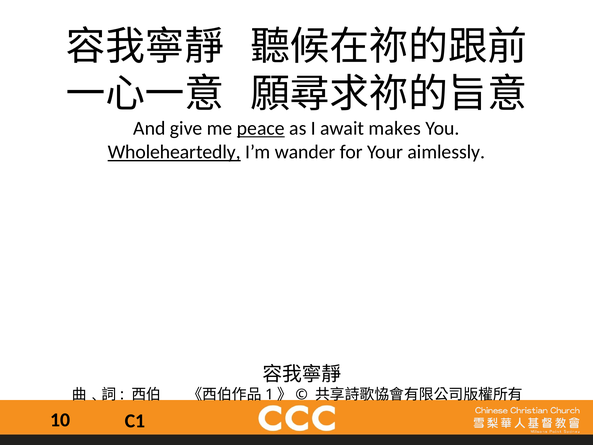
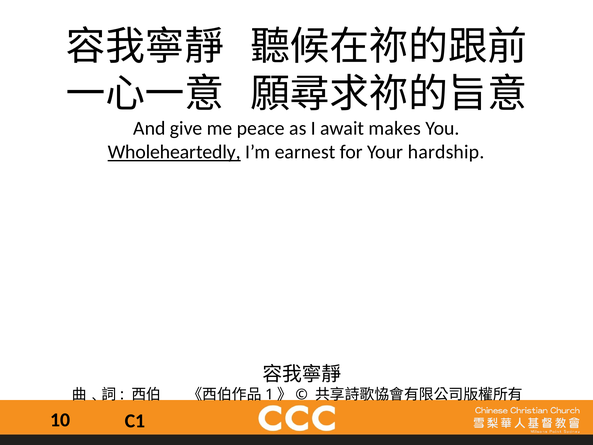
peace underline: present -> none
wander: wander -> earnest
aimlessly: aimlessly -> hardship
